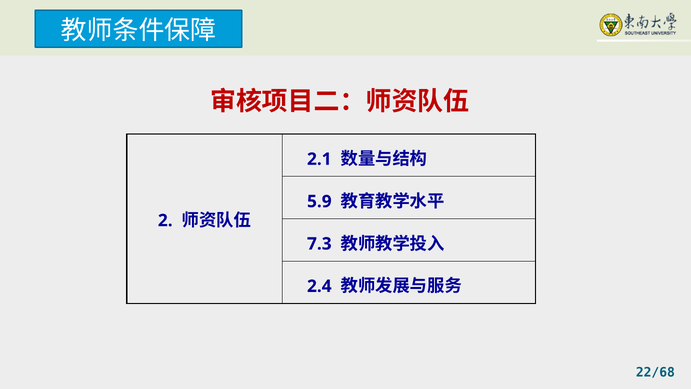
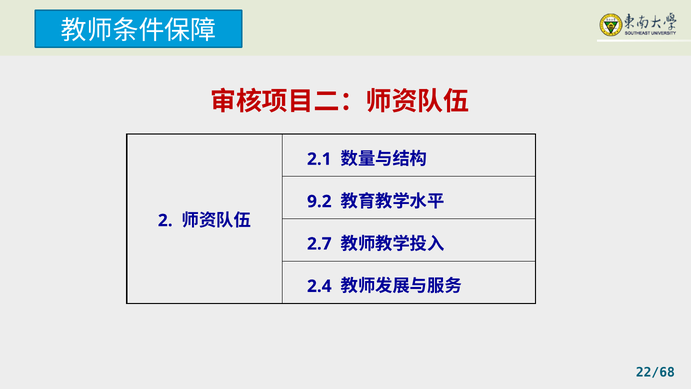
5.9: 5.9 -> 9.2
7.3: 7.3 -> 2.7
